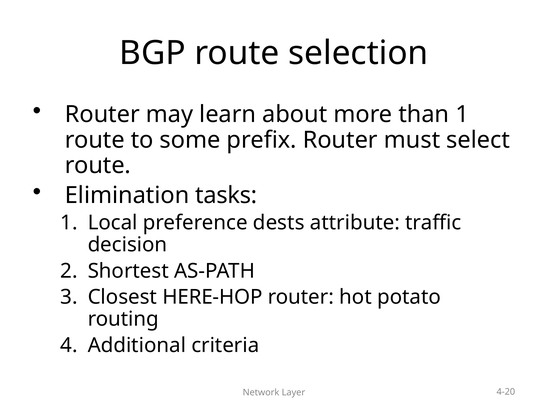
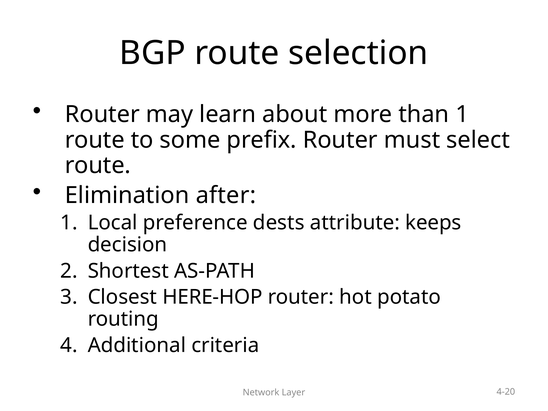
tasks: tasks -> after
traffic: traffic -> keeps
